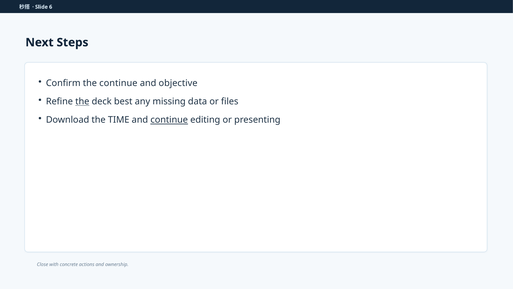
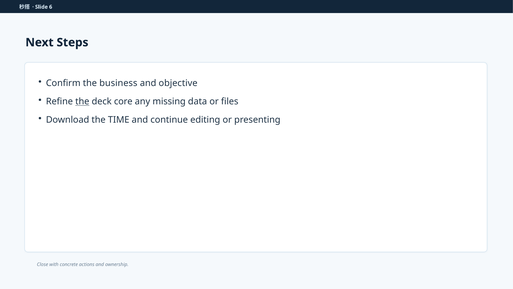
the continue: continue -> business
best: best -> core
continue at (169, 120) underline: present -> none
